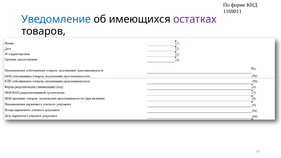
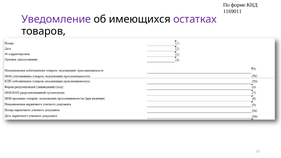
Уведомление colour: blue -> purple
